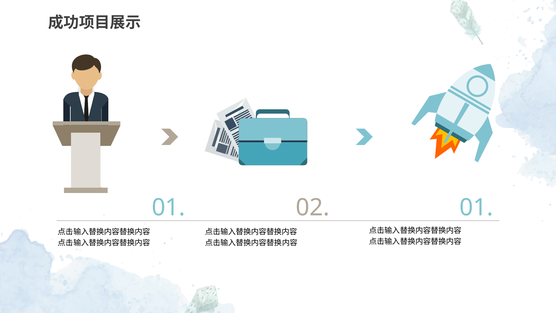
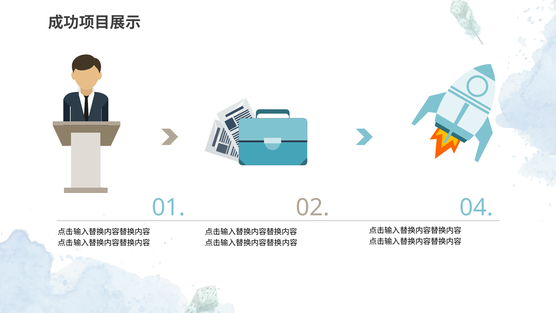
01 01: 01 -> 04
